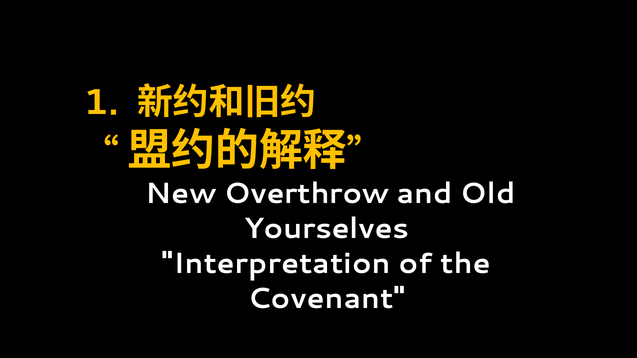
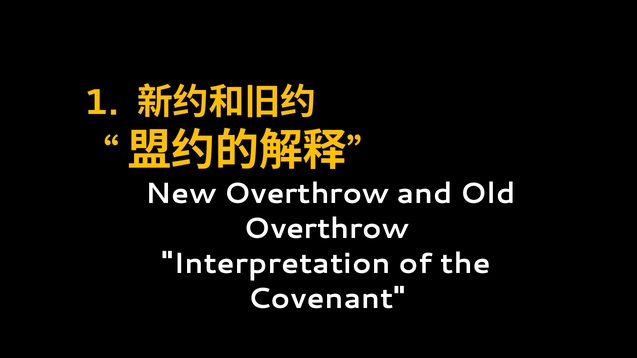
Yourselves at (327, 229): Yourselves -> Overthrow
